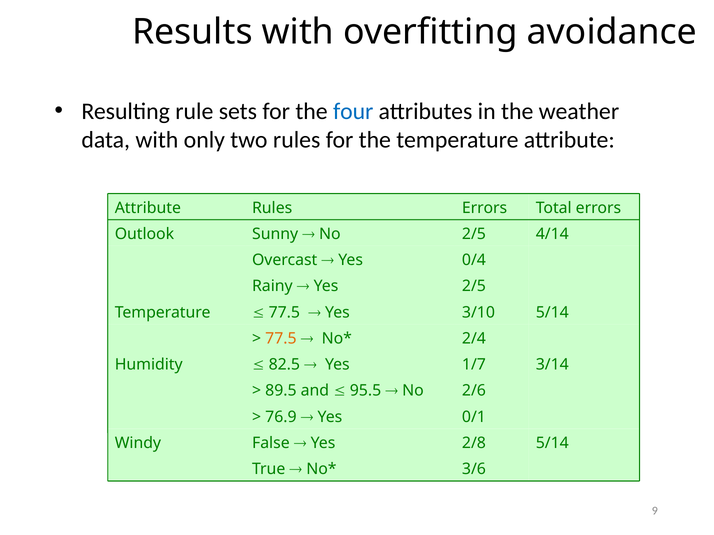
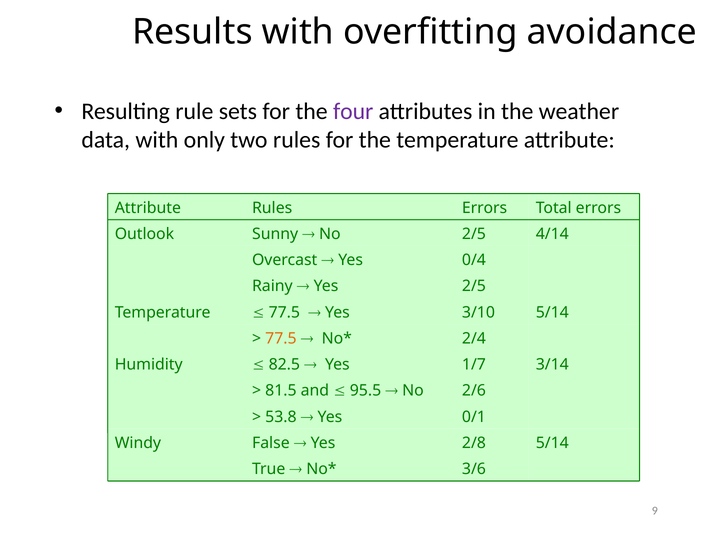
four colour: blue -> purple
89.5: 89.5 -> 81.5
76.9: 76.9 -> 53.8
